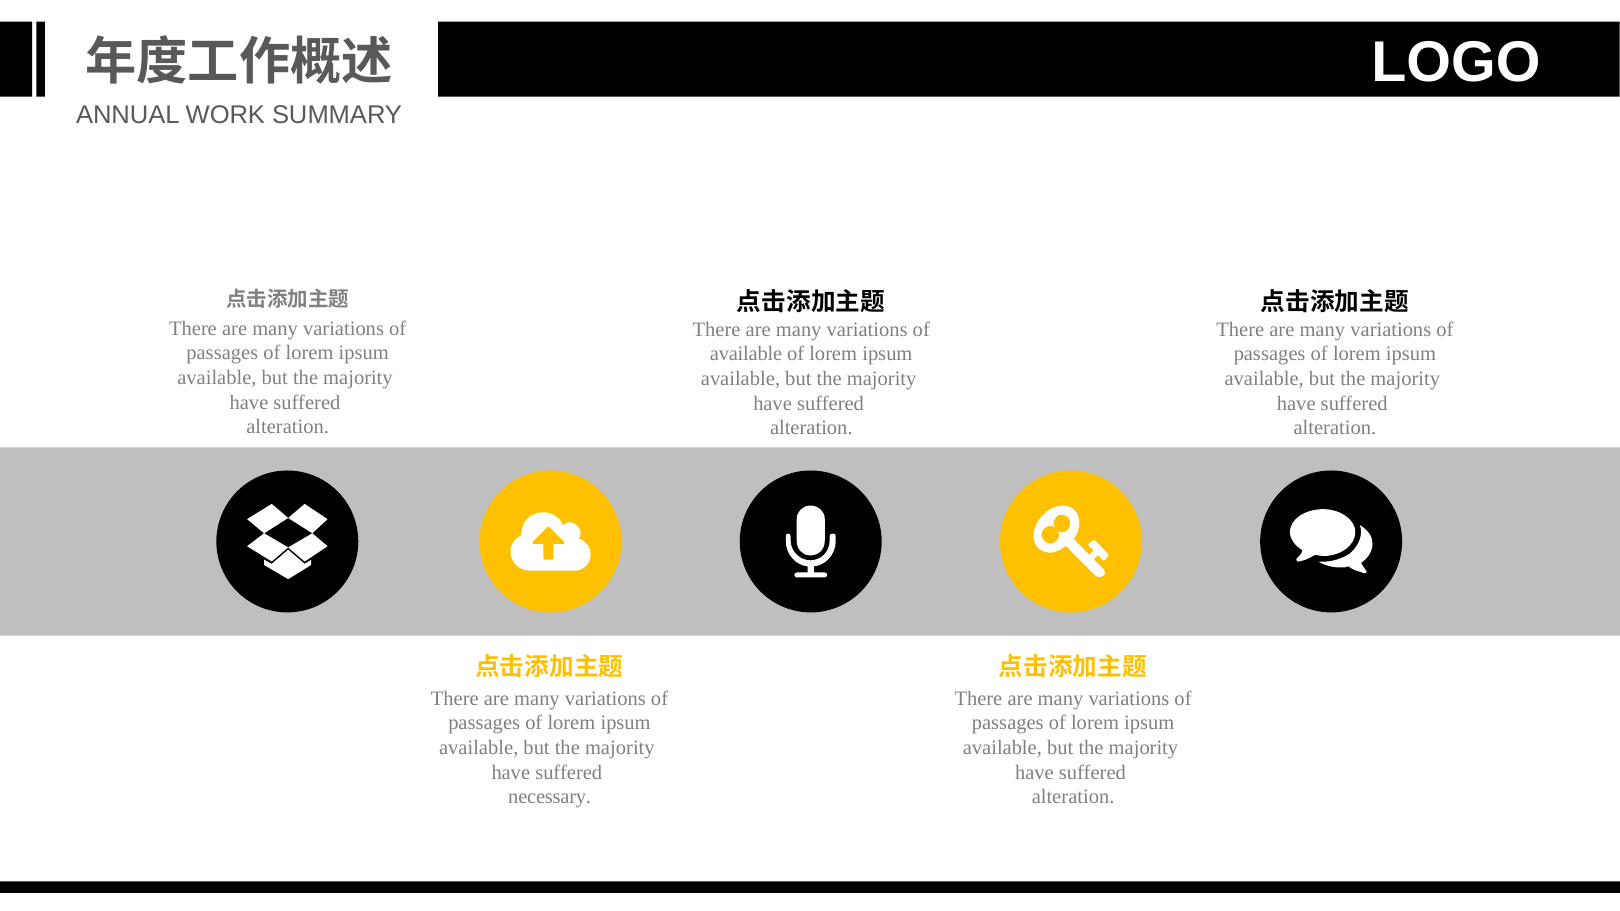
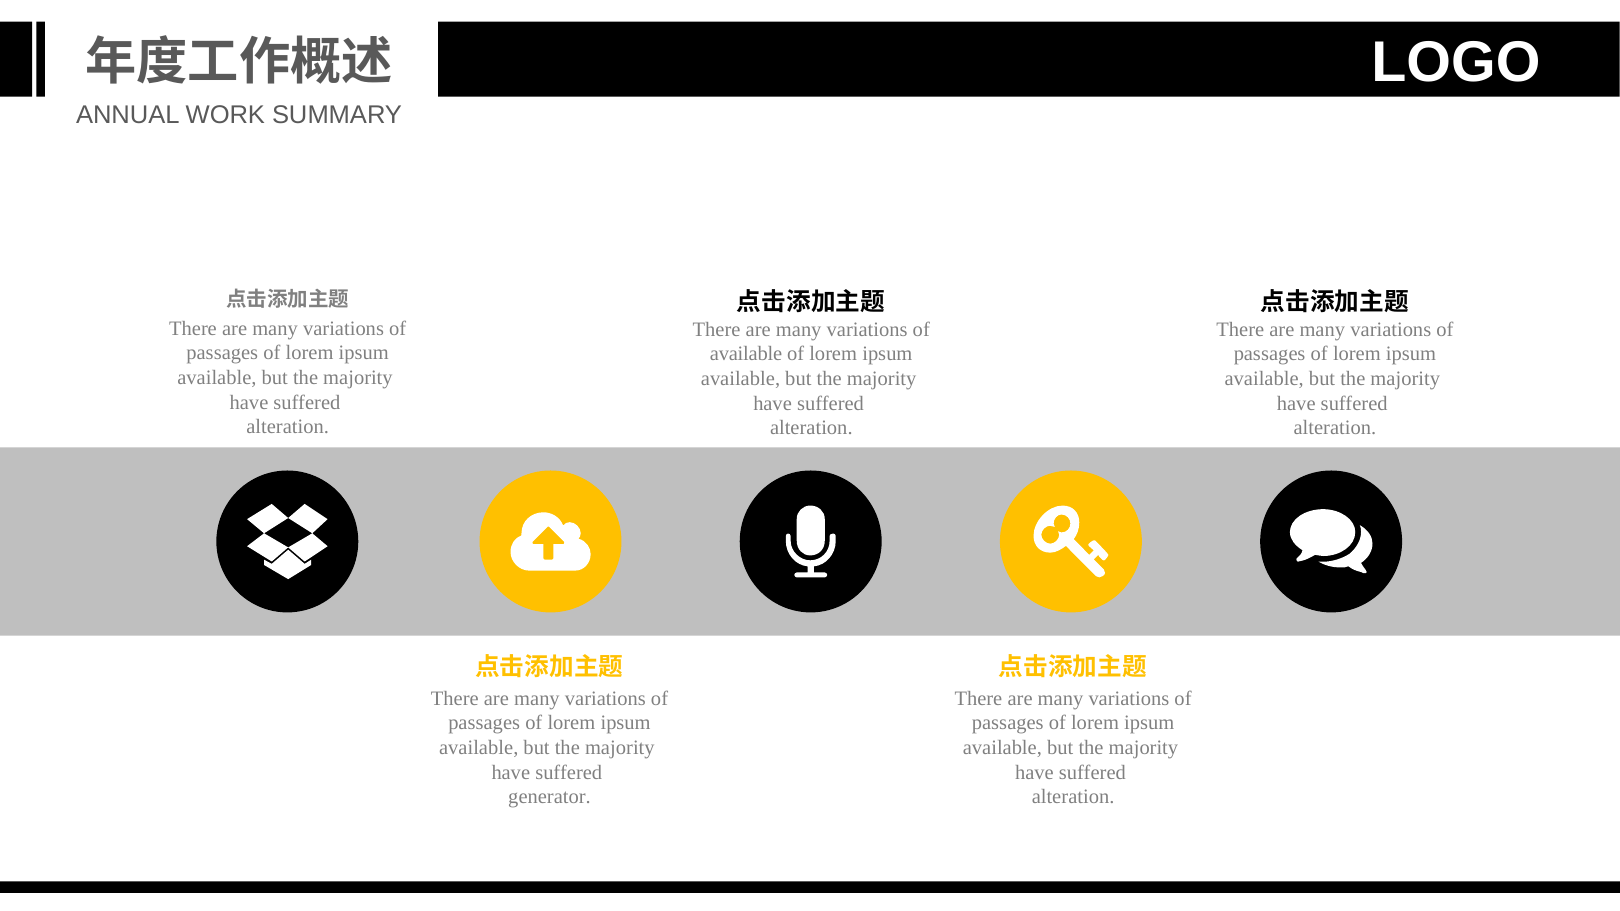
necessary: necessary -> generator
